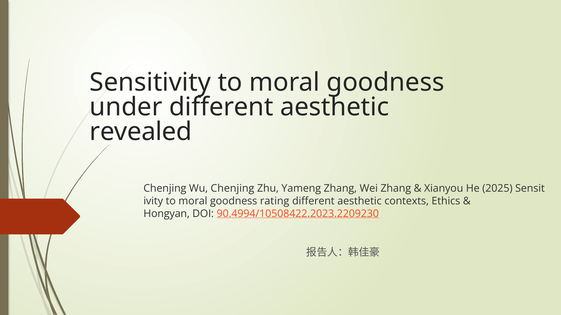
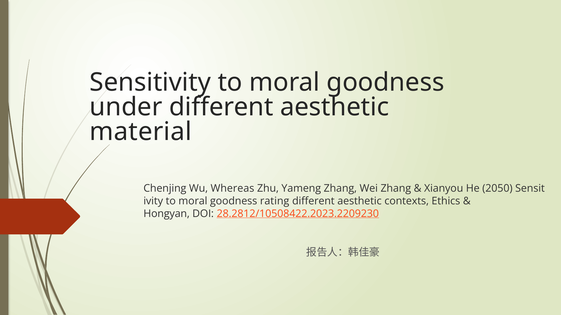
revealed: revealed -> material
Wu Chenjing: Chenjing -> Whereas
2025: 2025 -> 2050
90.4994/10508422.2023.2209230: 90.4994/10508422.2023.2209230 -> 28.2812/10508422.2023.2209230
